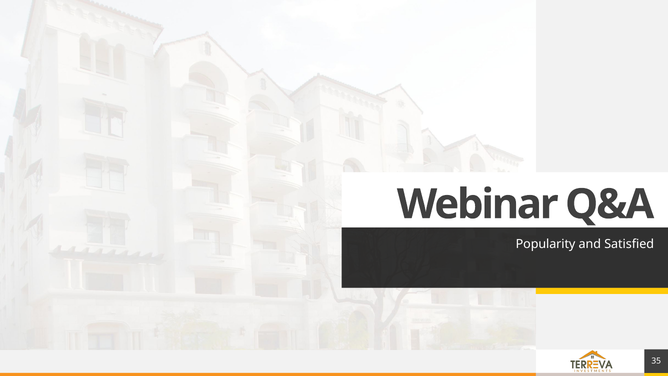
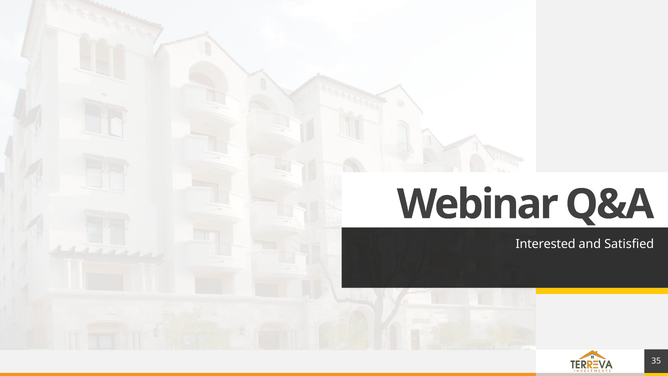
Popularity: Popularity -> Interested
